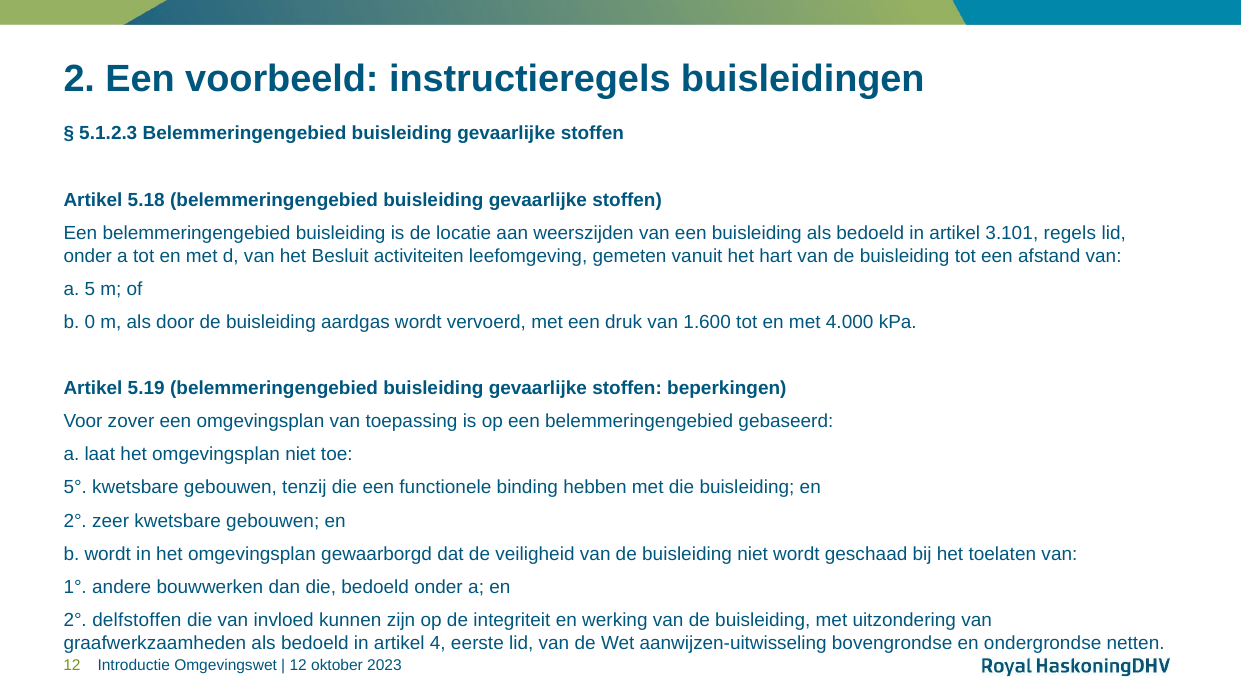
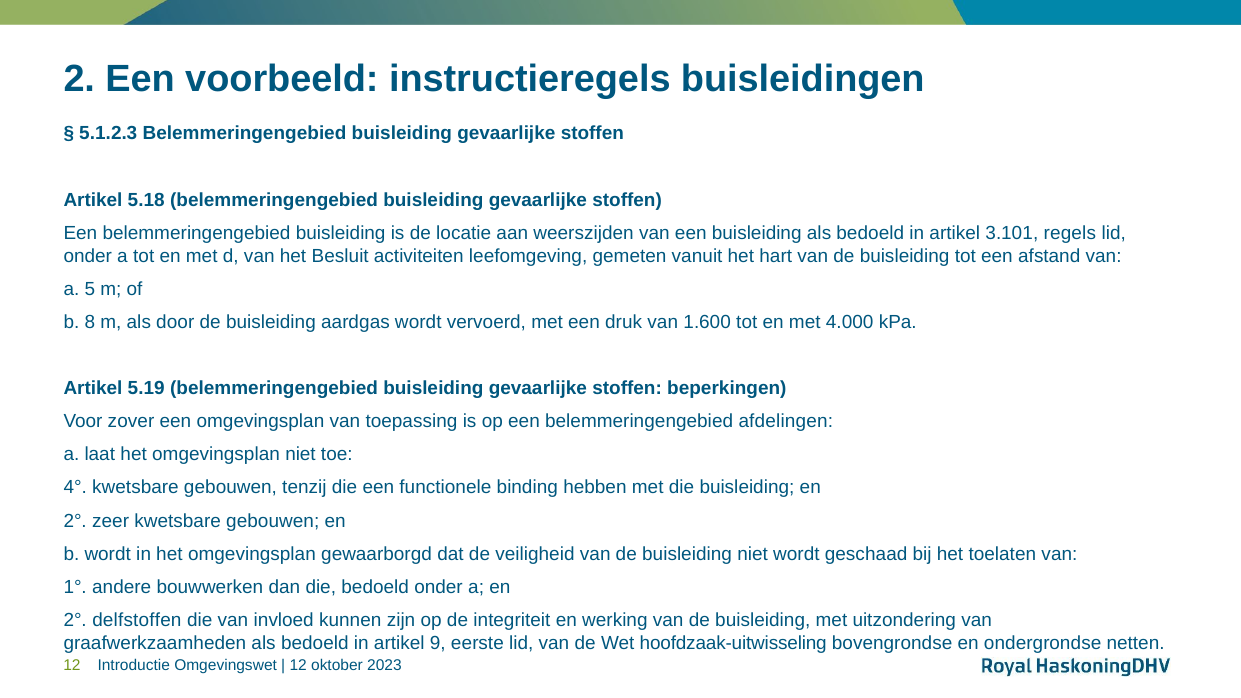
0: 0 -> 8
gebaseerd: gebaseerd -> afdelingen
5°: 5° -> 4°
4: 4 -> 9
aanwijzen-uitwisseling: aanwijzen-uitwisseling -> hoofdzaak-uitwisseling
